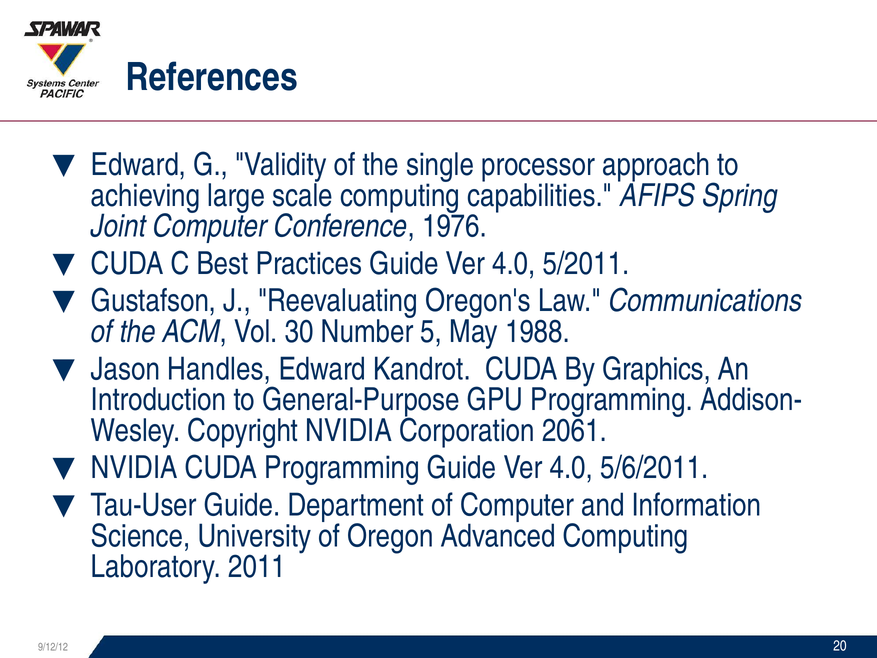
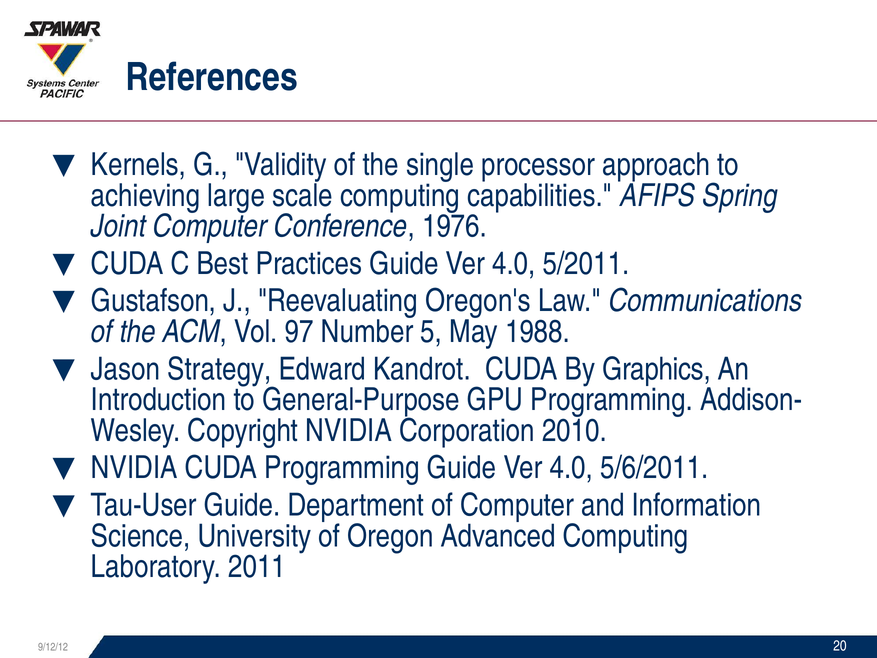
Edward at (139, 165): Edward -> Kernels
30: 30 -> 97
Handles: Handles -> Strategy
2061: 2061 -> 2010
